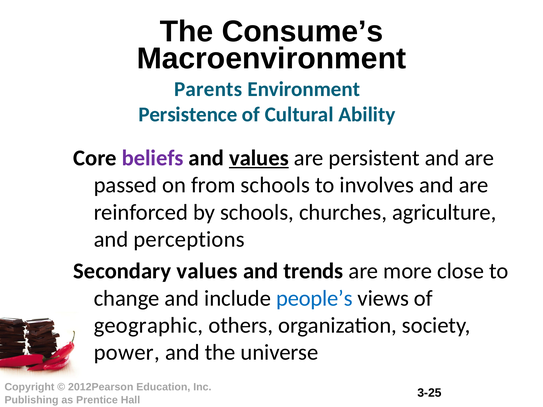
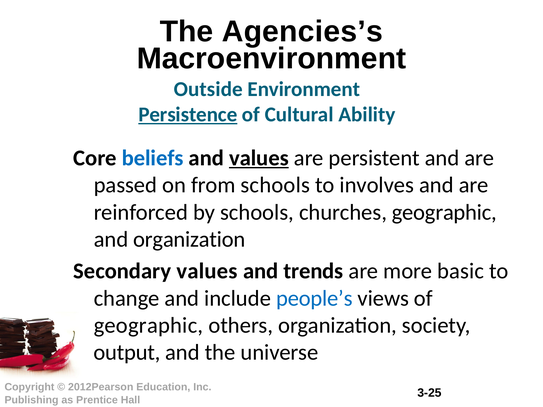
Consume’s: Consume’s -> Agencies’s
Parents: Parents -> Outside
Persistence underline: none -> present
beliefs colour: purple -> blue
churches agriculture: agriculture -> geographic
and perceptions: perceptions -> organization
close: close -> basic
power: power -> output
